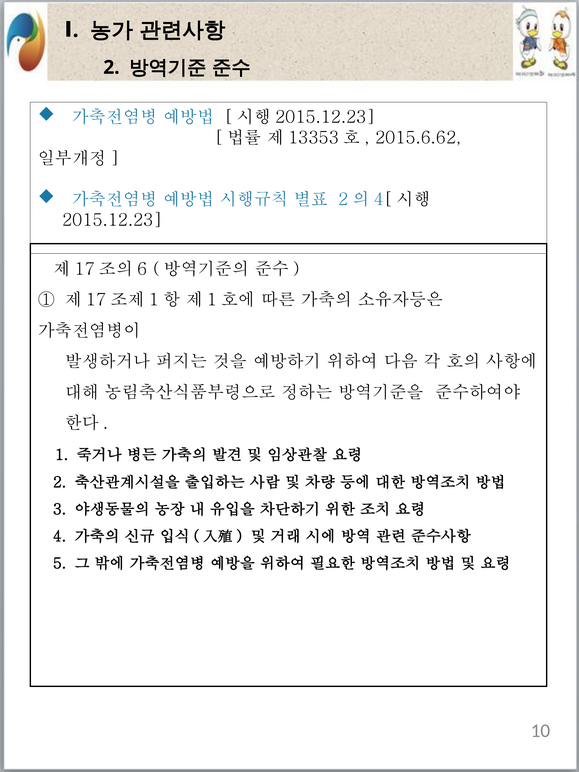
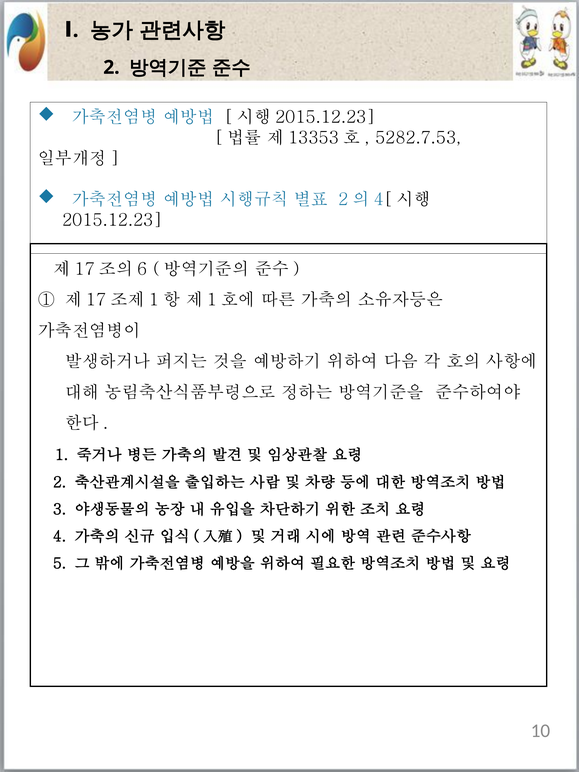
2015.6.62: 2015.6.62 -> 5282.7.53
